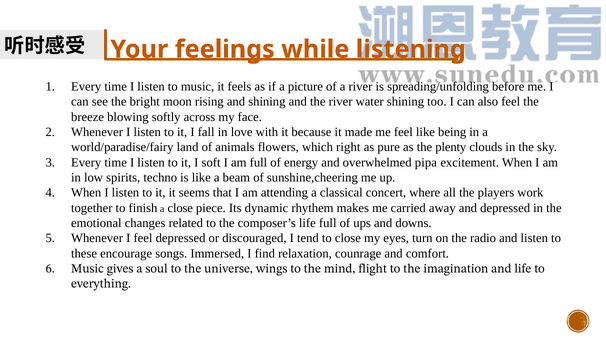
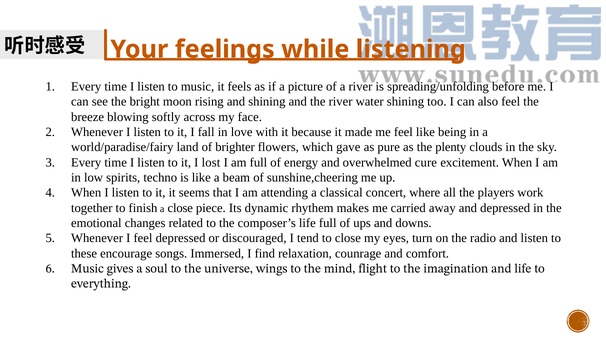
animals: animals -> brighter
right: right -> gave
soft: soft -> lost
pipa: pipa -> cure
